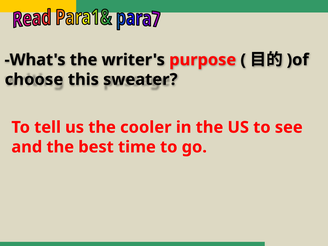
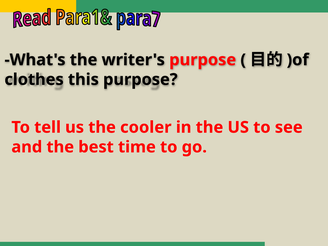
choose: choose -> clothes
this sweater: sweater -> purpose
